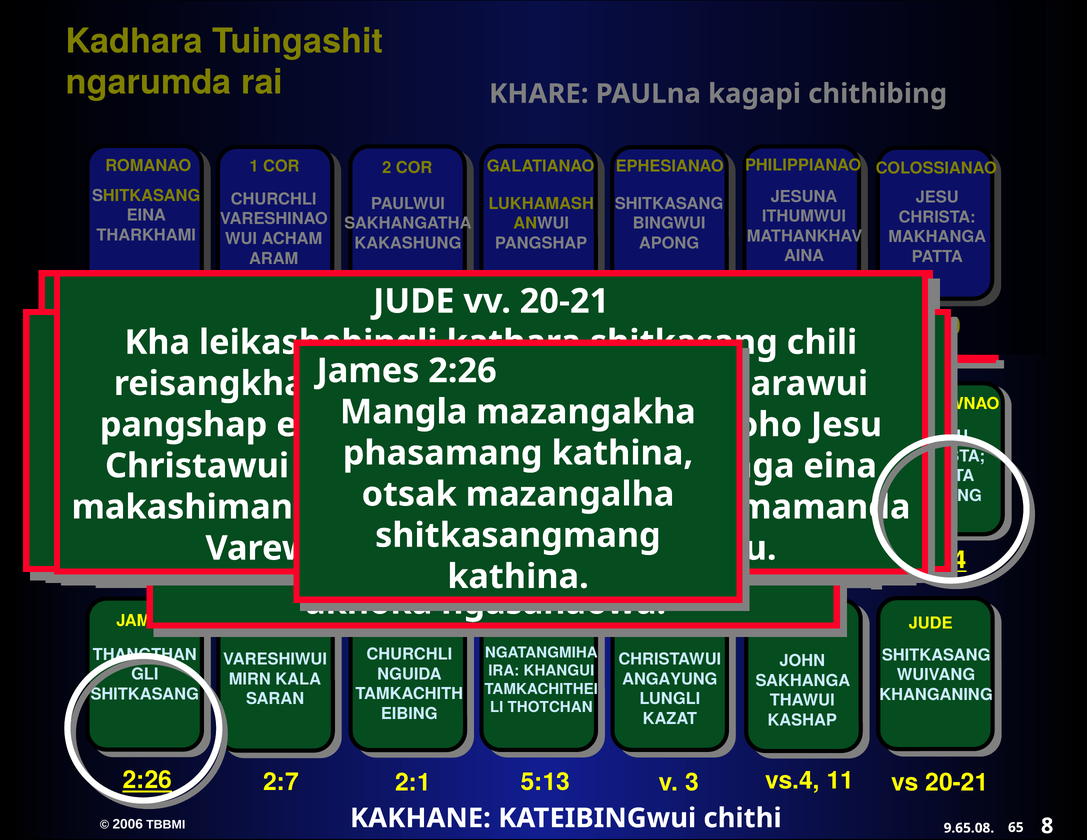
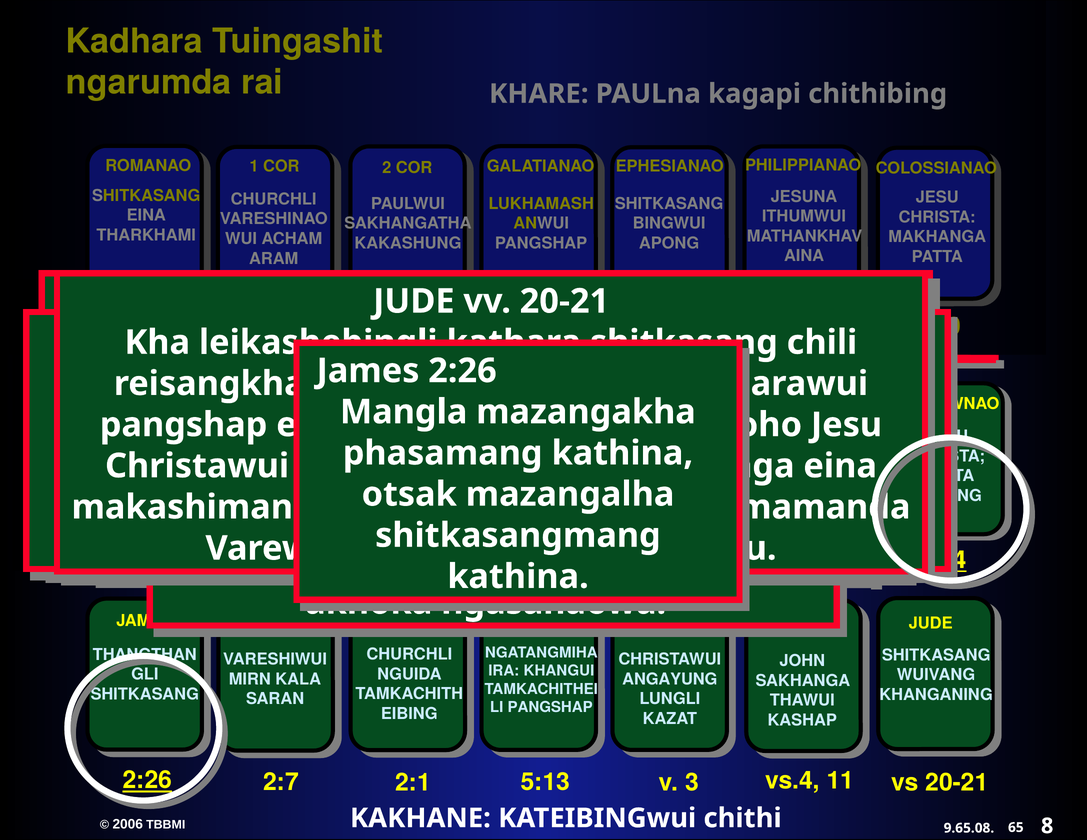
THOTCHAN at (550, 707): THOTCHAN -> PANGSHAP
